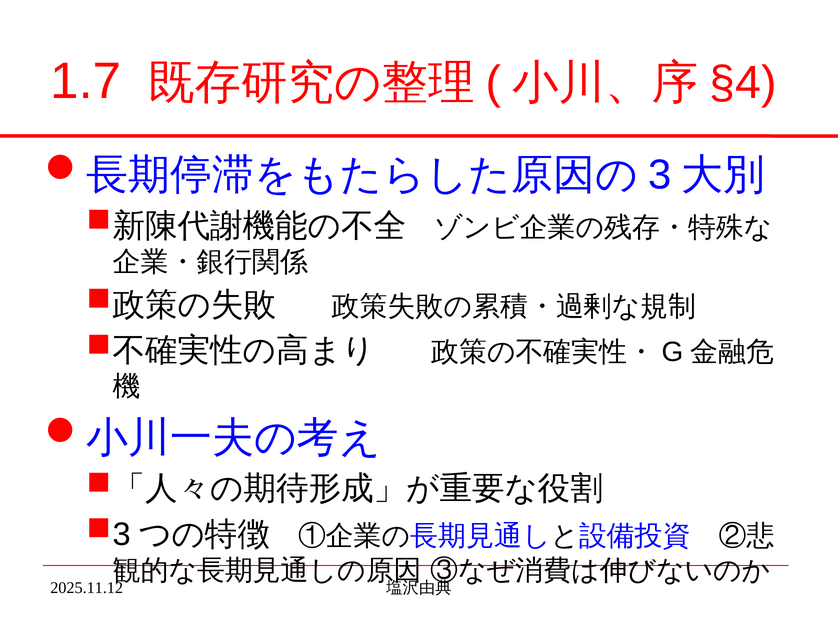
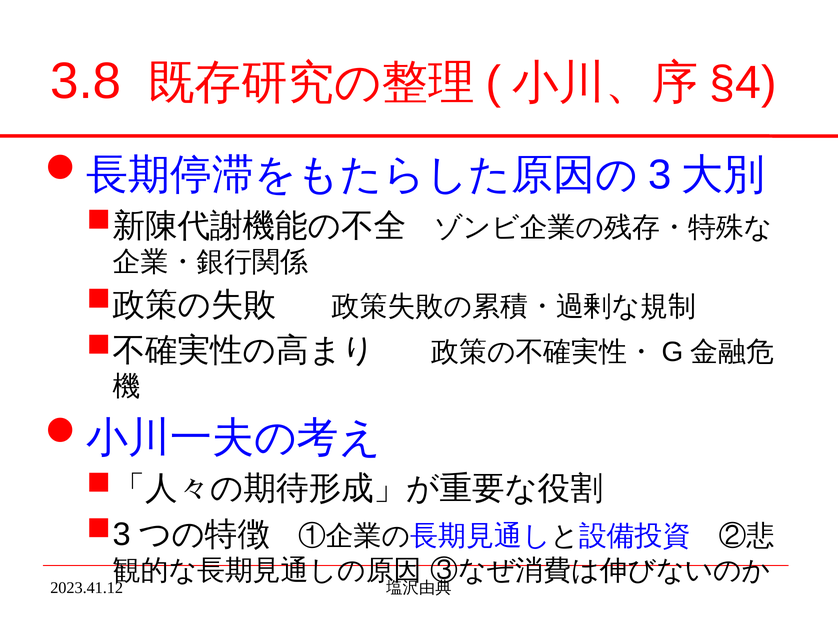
1.7: 1.7 -> 3.8
2025.11.12: 2025.11.12 -> 2023.41.12
